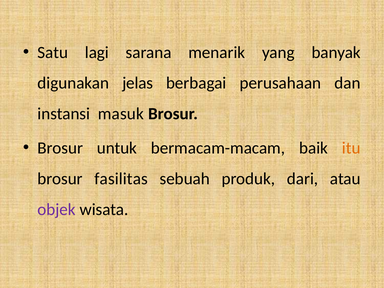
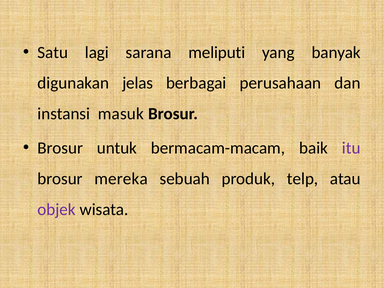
menarik: menarik -> meliputi
itu colour: orange -> purple
fasilitas: fasilitas -> mereka
dari: dari -> telp
